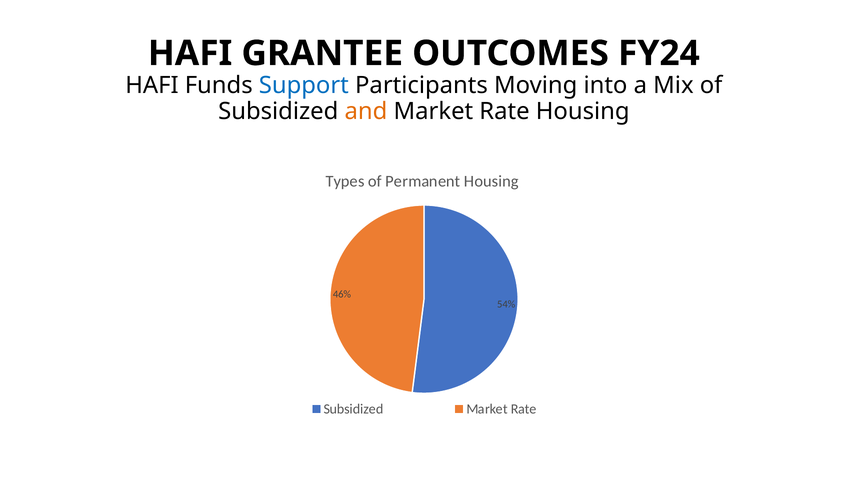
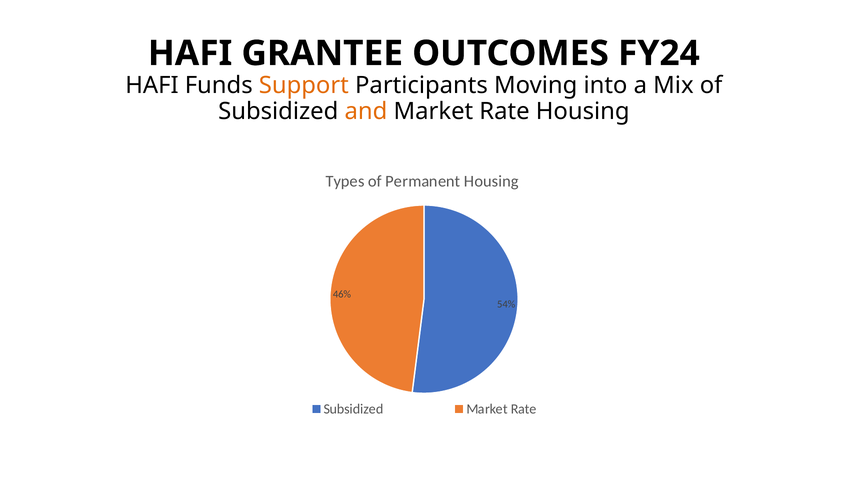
Support colour: blue -> orange
